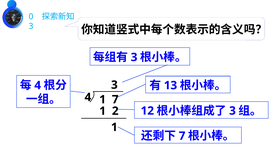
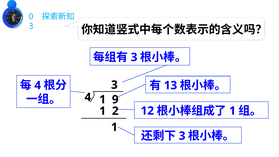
1 7: 7 -> 9
3 at (232, 111): 3 -> 1
7 at (182, 136): 7 -> 3
